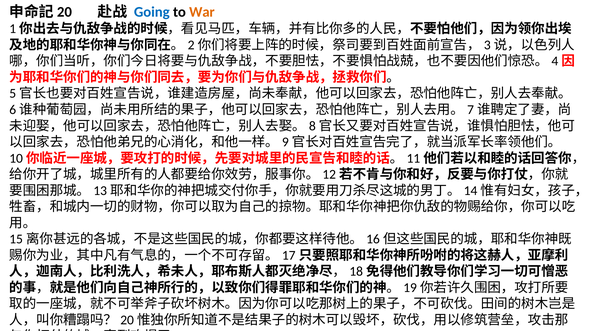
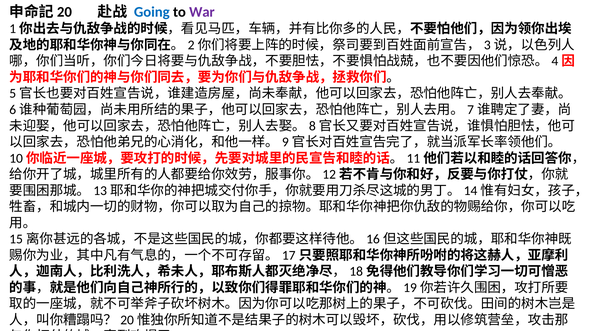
War colour: orange -> purple
